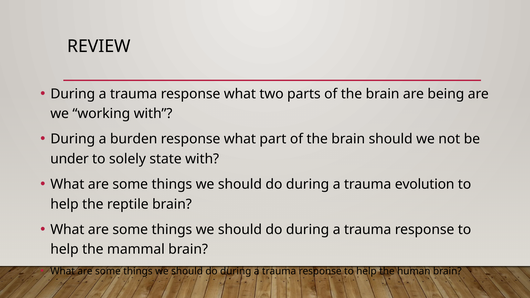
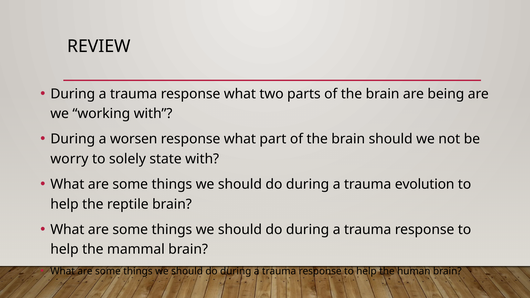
burden: burden -> worsen
under: under -> worry
